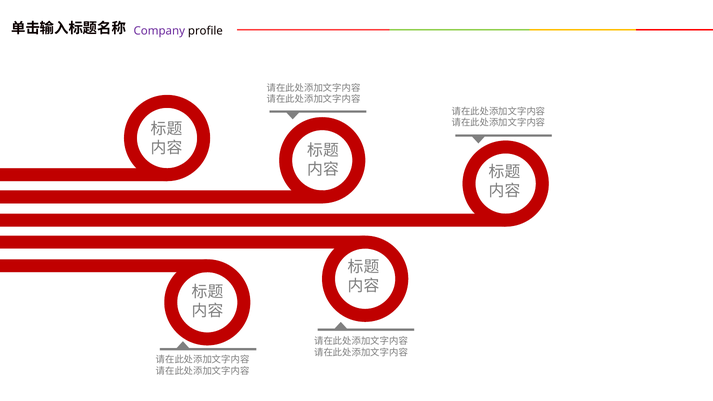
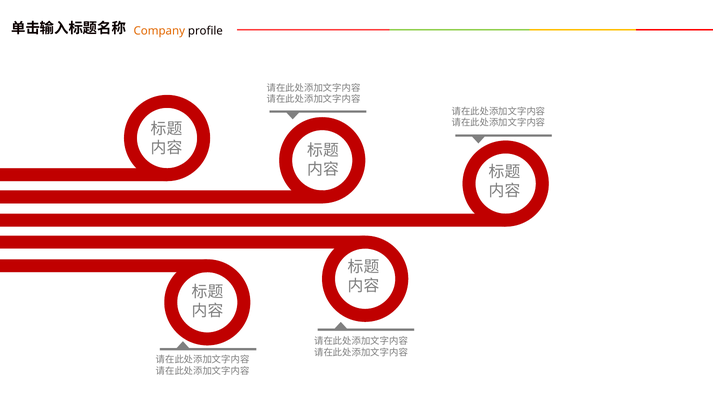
Company colour: purple -> orange
